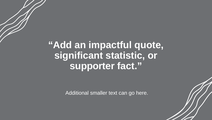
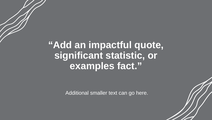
supporter: supporter -> examples
